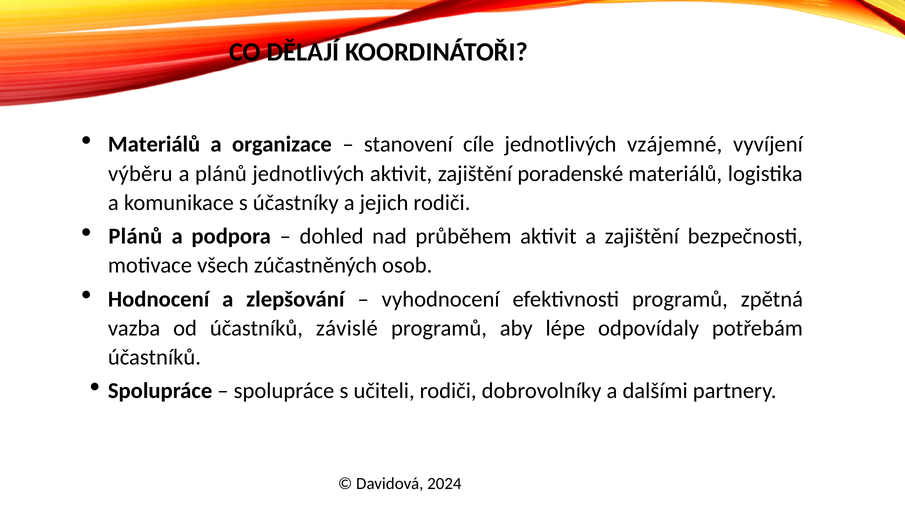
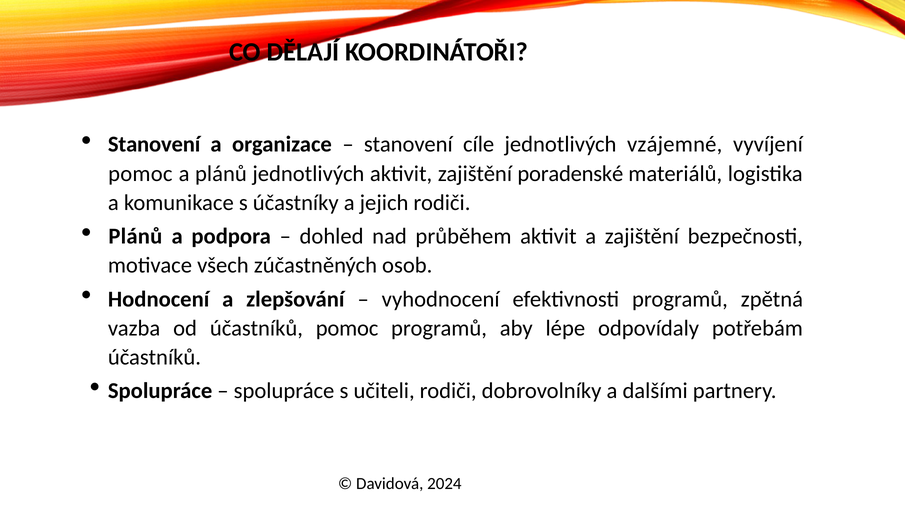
Materiálů at (154, 145): Materiálů -> Stanovení
výběru at (140, 174): výběru -> pomoc
účastníků závislé: závislé -> pomoc
